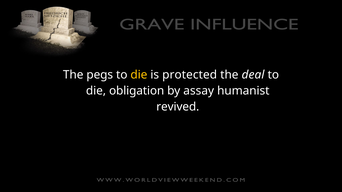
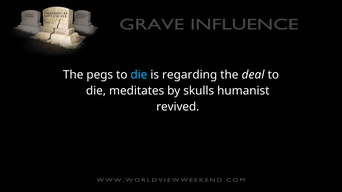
die at (139, 75) colour: yellow -> light blue
protected: protected -> regarding
obligation: obligation -> meditates
assay: assay -> skulls
